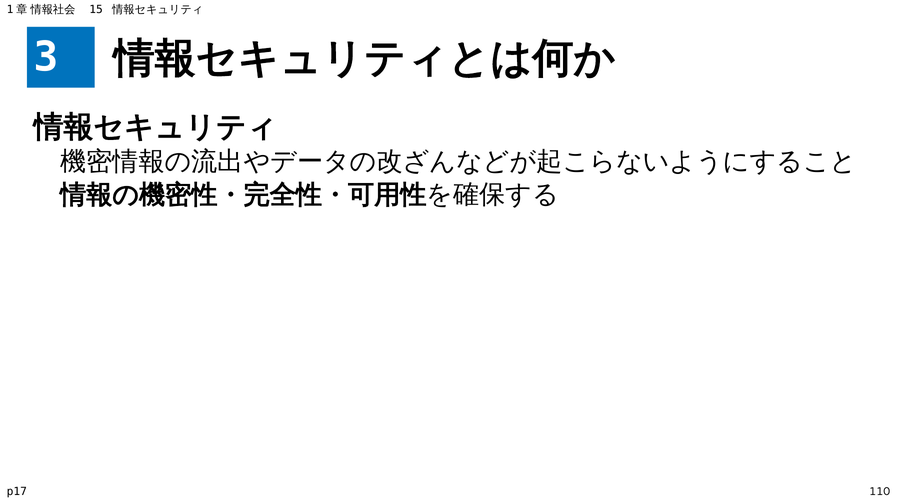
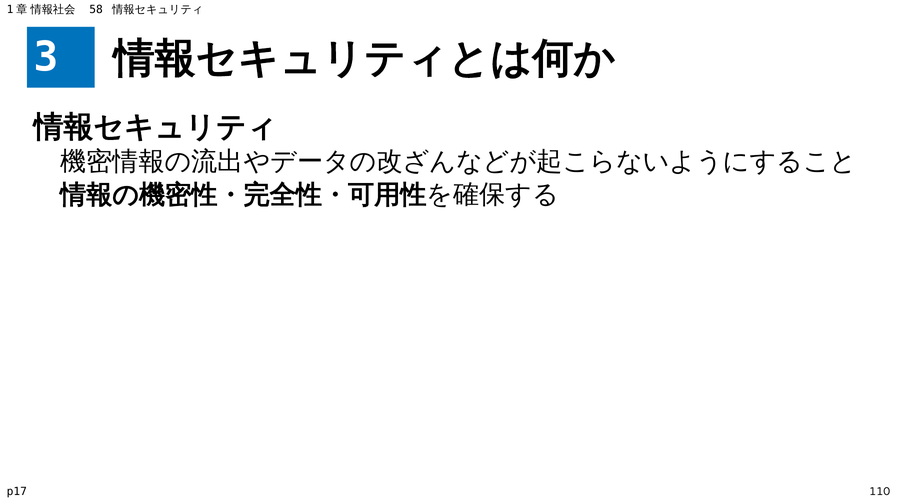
15: 15 -> 58
